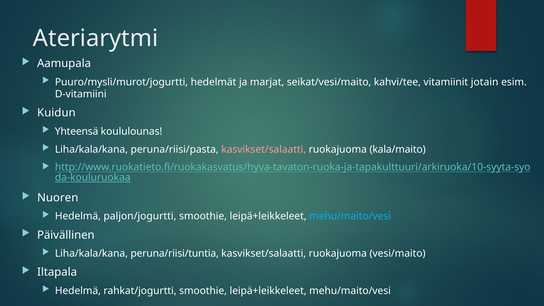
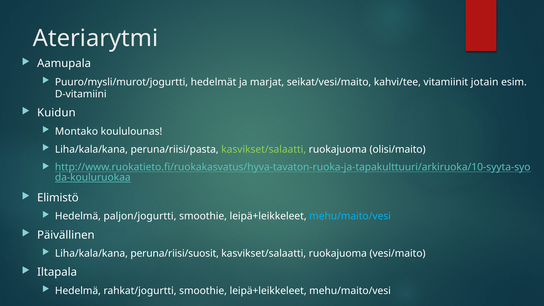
Yhteensä: Yhteensä -> Montako
kasvikset/salaatti at (264, 149) colour: pink -> light green
kala/maito: kala/maito -> olisi/maito
Nuoren: Nuoren -> Elimistö
peruna/riisi/tuntia: peruna/riisi/tuntia -> peruna/riisi/suosit
